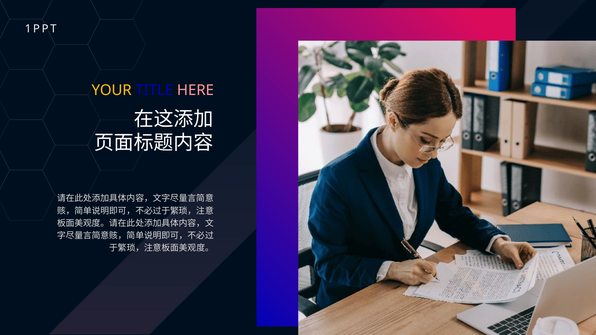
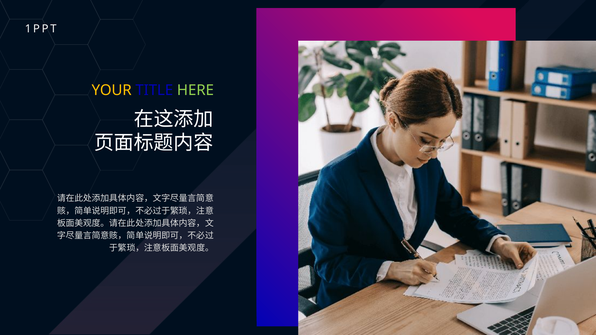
HERE colour: pink -> light green
